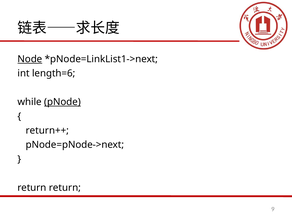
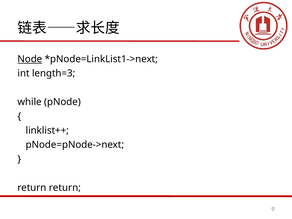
length=6: length=6 -> length=3
pNode underline: present -> none
return++: return++ -> linklist++
